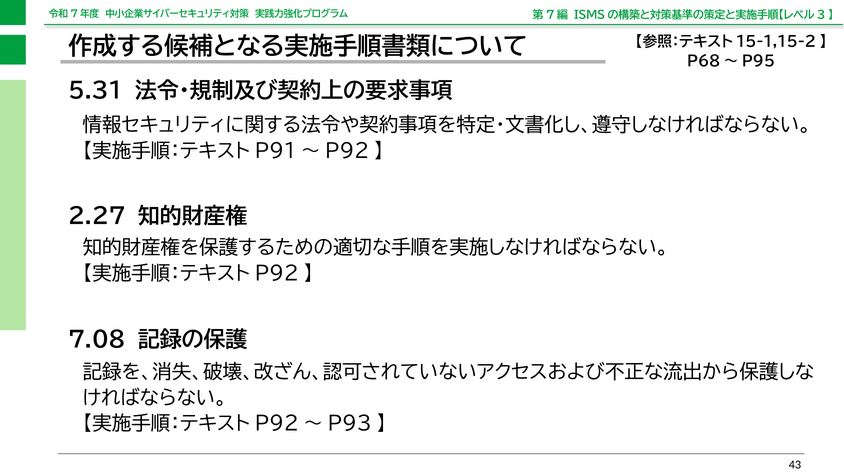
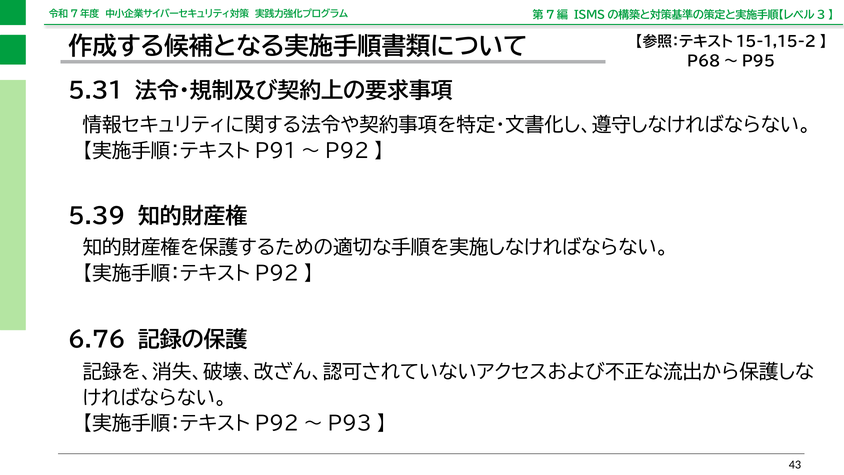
2.27: 2.27 -> 5.39
7.08: 7.08 -> 6.76
